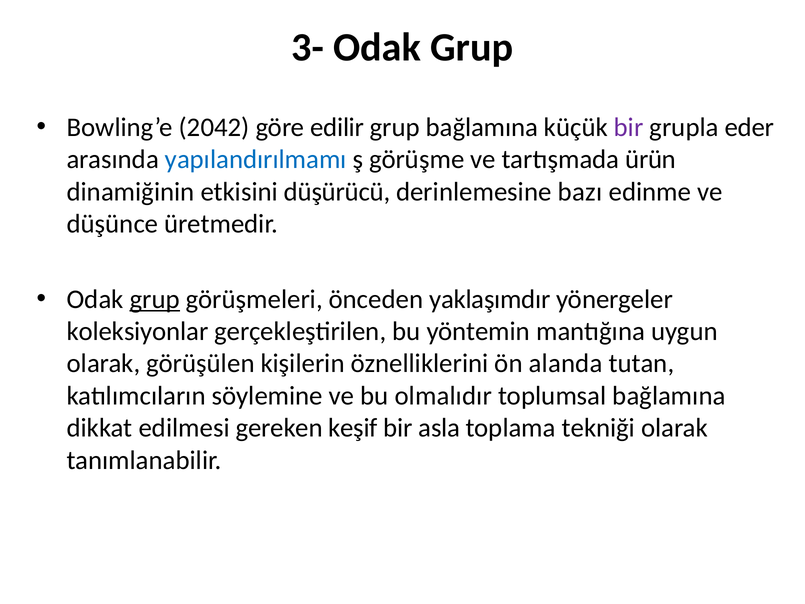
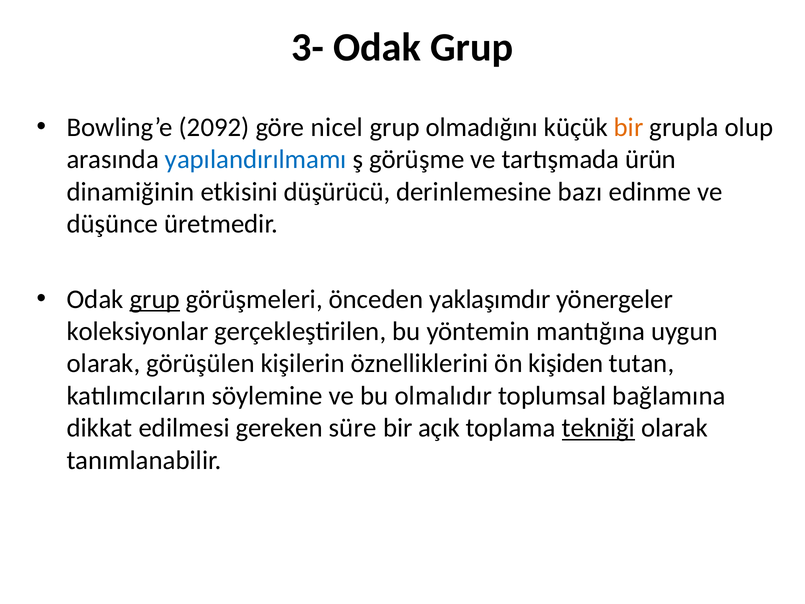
2042: 2042 -> 2092
edilir: edilir -> nicel
grup bağlamına: bağlamına -> olmadığını
bir at (629, 127) colour: purple -> orange
eder: eder -> olup
alanda: alanda -> kişiden
keşif: keşif -> süre
asla: asla -> açık
tekniği underline: none -> present
